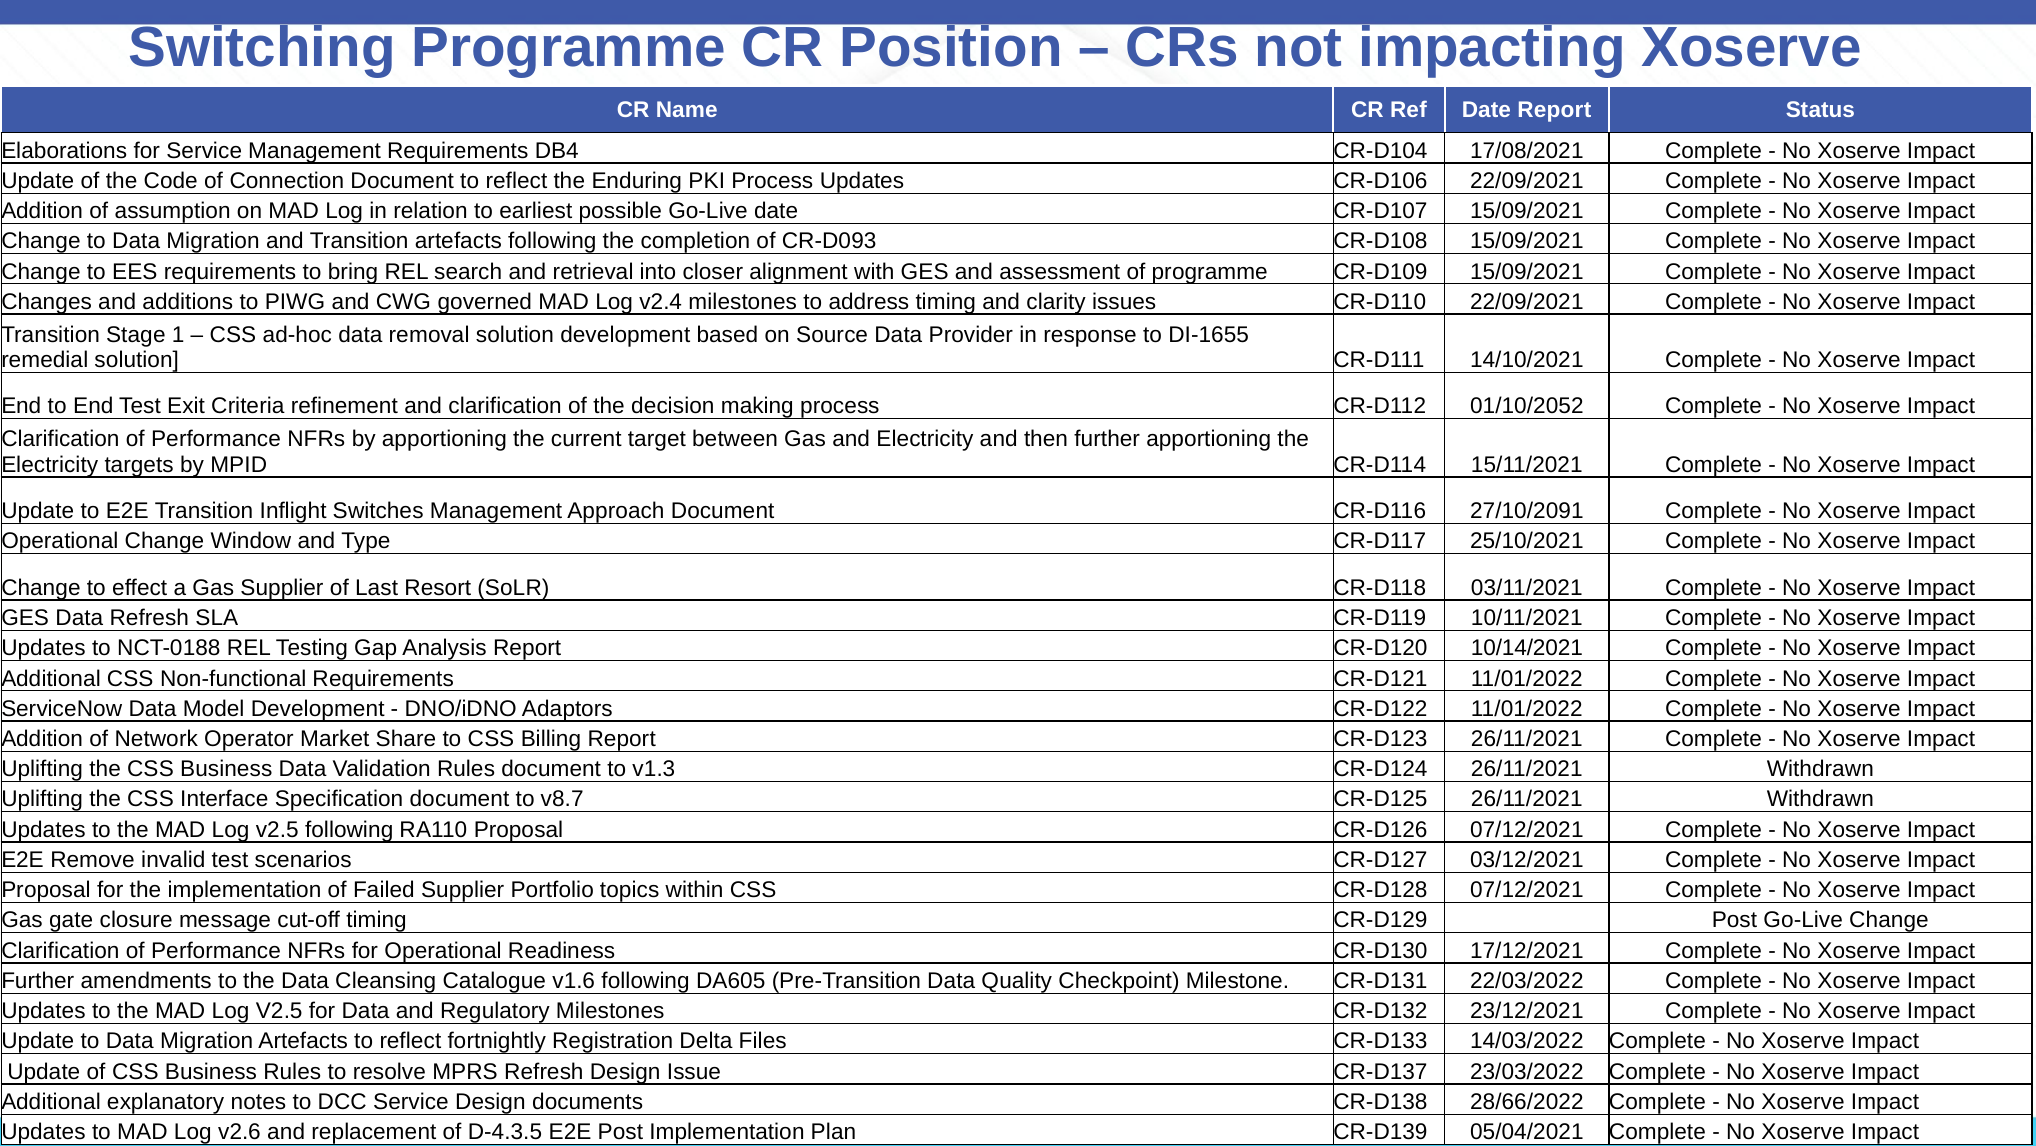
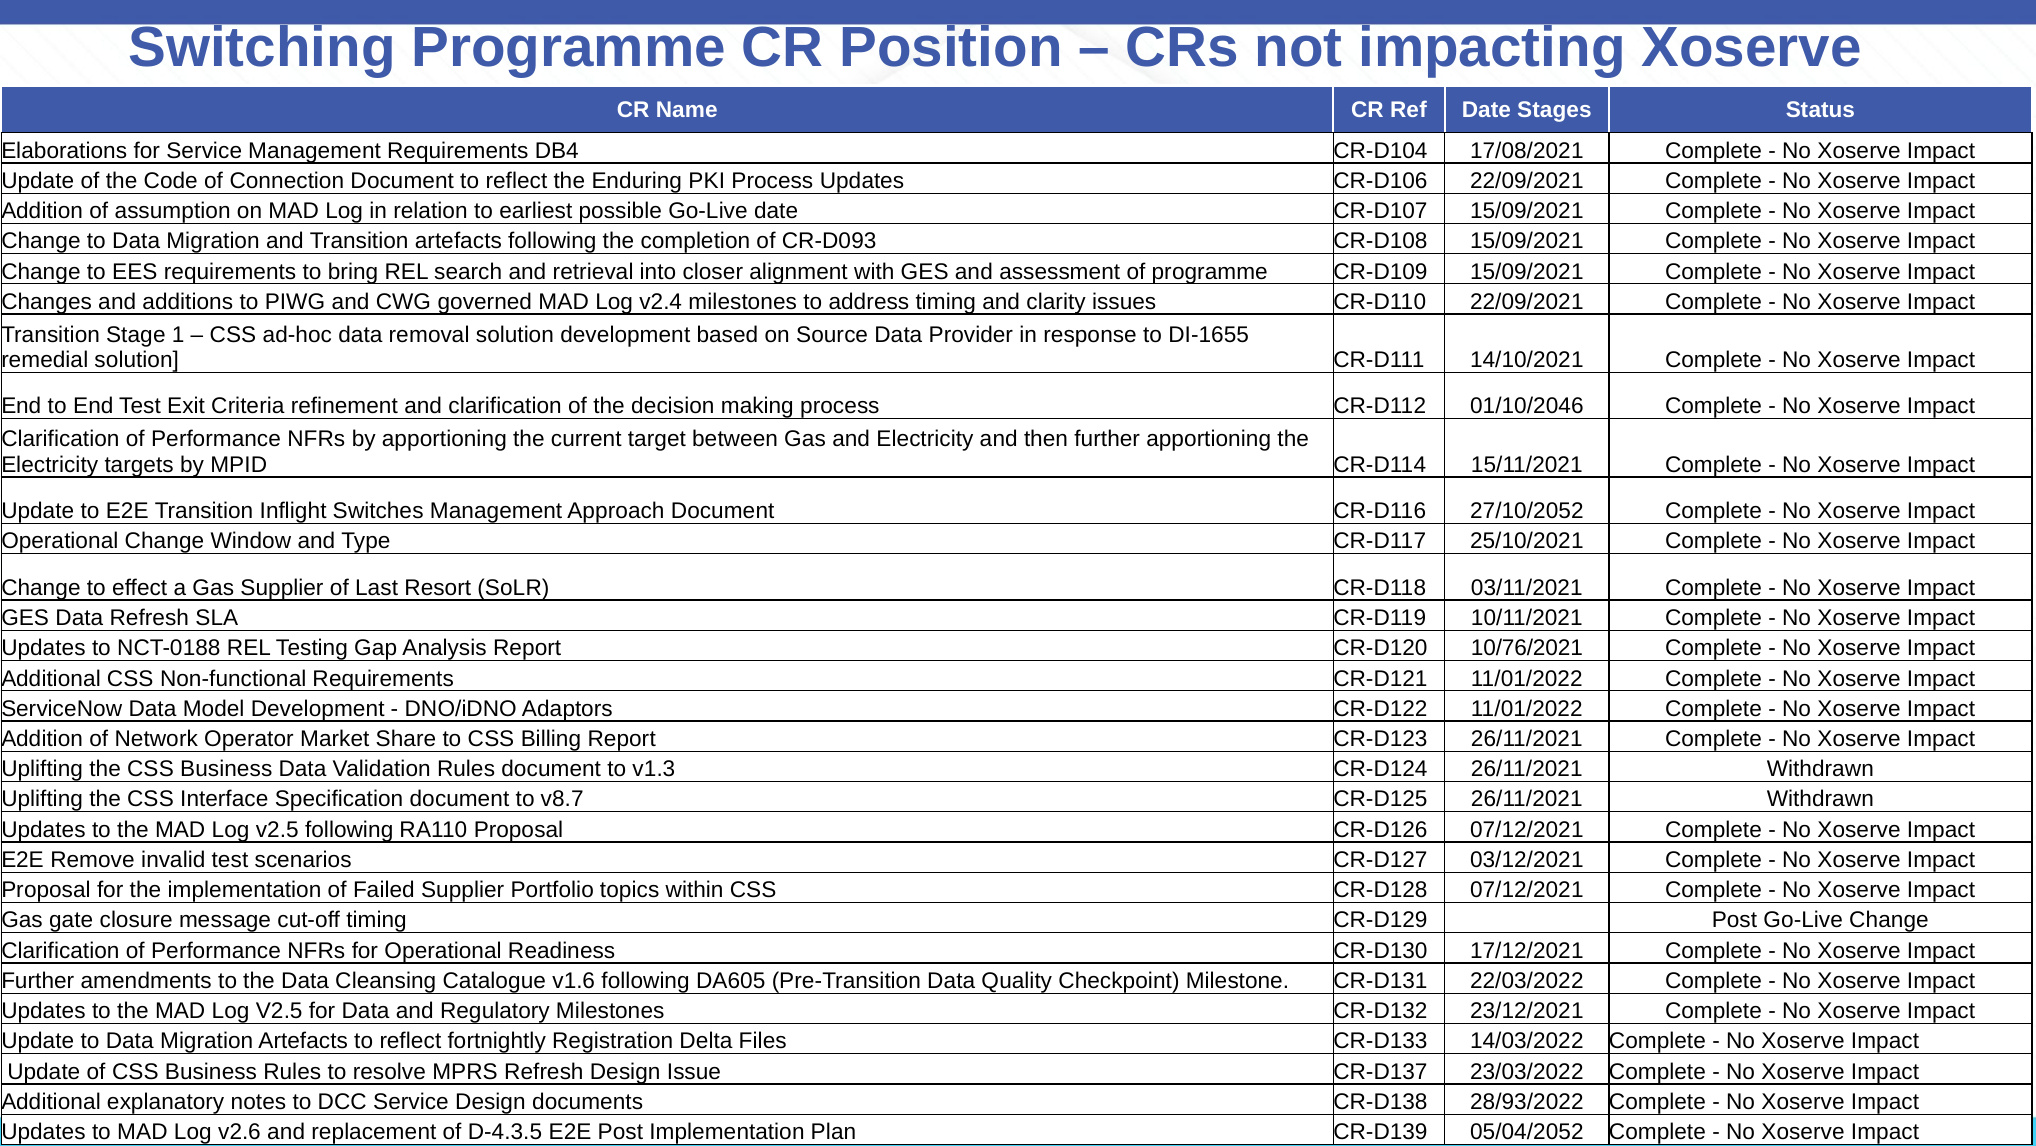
Date Report: Report -> Stages
01/10/2052: 01/10/2052 -> 01/10/2046
27/10/2091: 27/10/2091 -> 27/10/2052
10/14/2021: 10/14/2021 -> 10/76/2021
28/66/2022: 28/66/2022 -> 28/93/2022
05/04/2021: 05/04/2021 -> 05/04/2052
